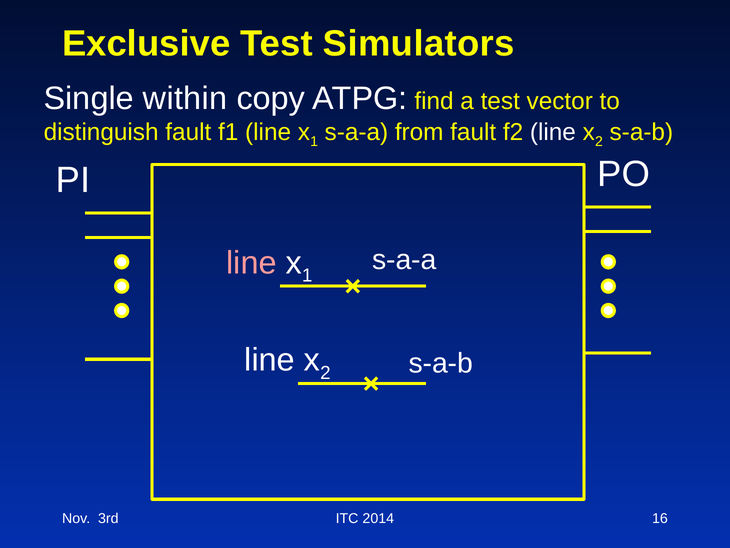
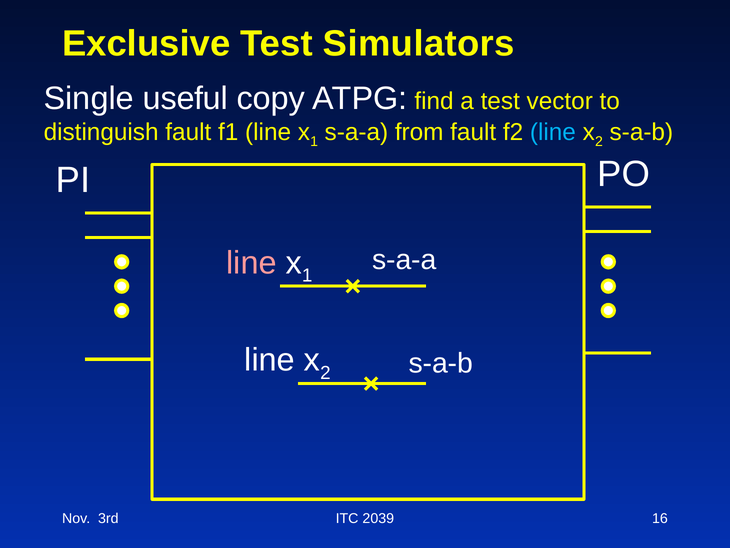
within: within -> useful
line at (553, 132) colour: white -> light blue
2014: 2014 -> 2039
